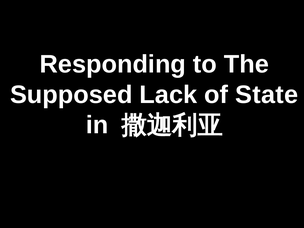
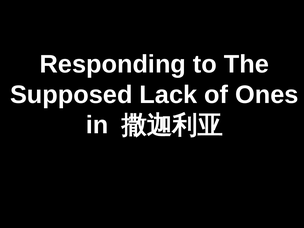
State: State -> Ones
